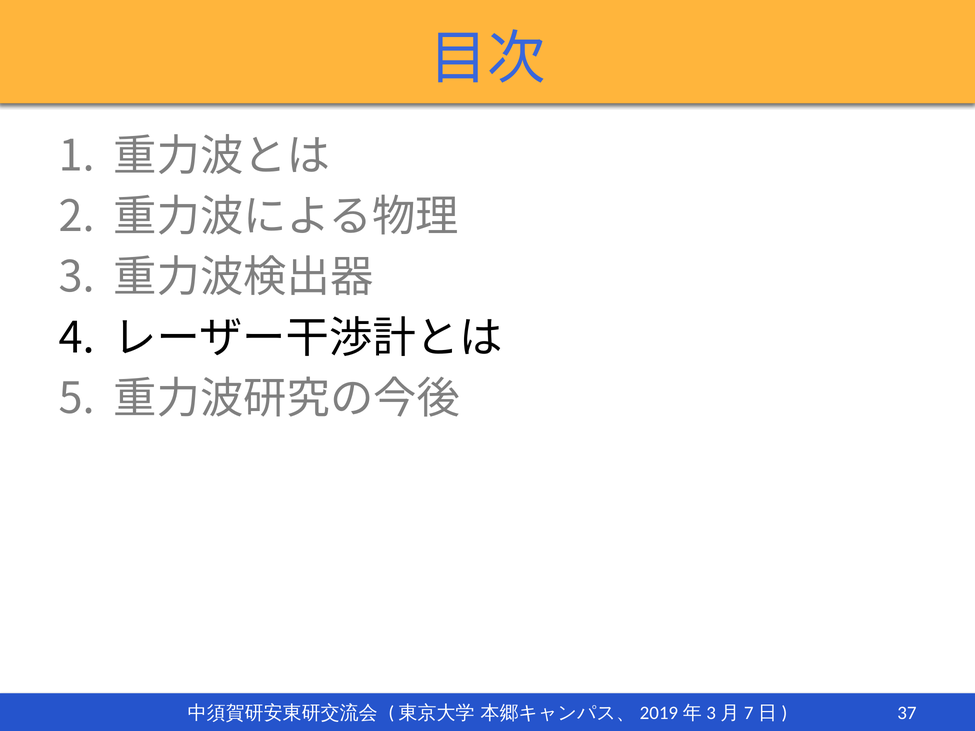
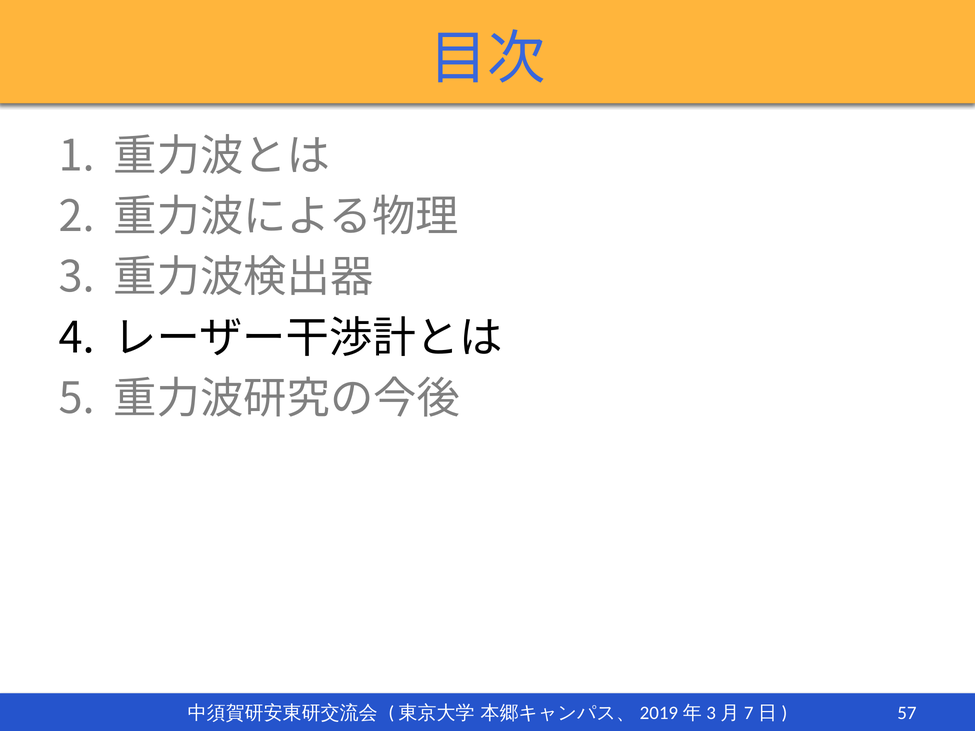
37: 37 -> 57
